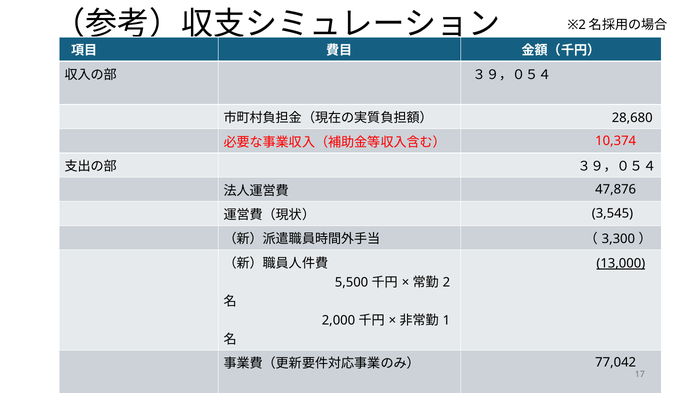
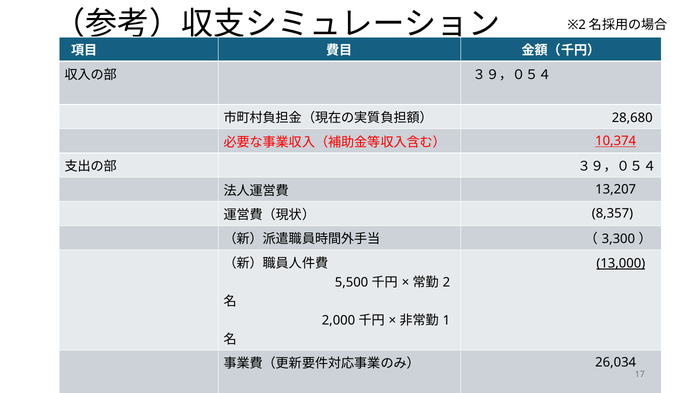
10,374 underline: none -> present
47,876: 47,876 -> 13,207
3,545: 3,545 -> 8,357
77,042: 77,042 -> 26,034
